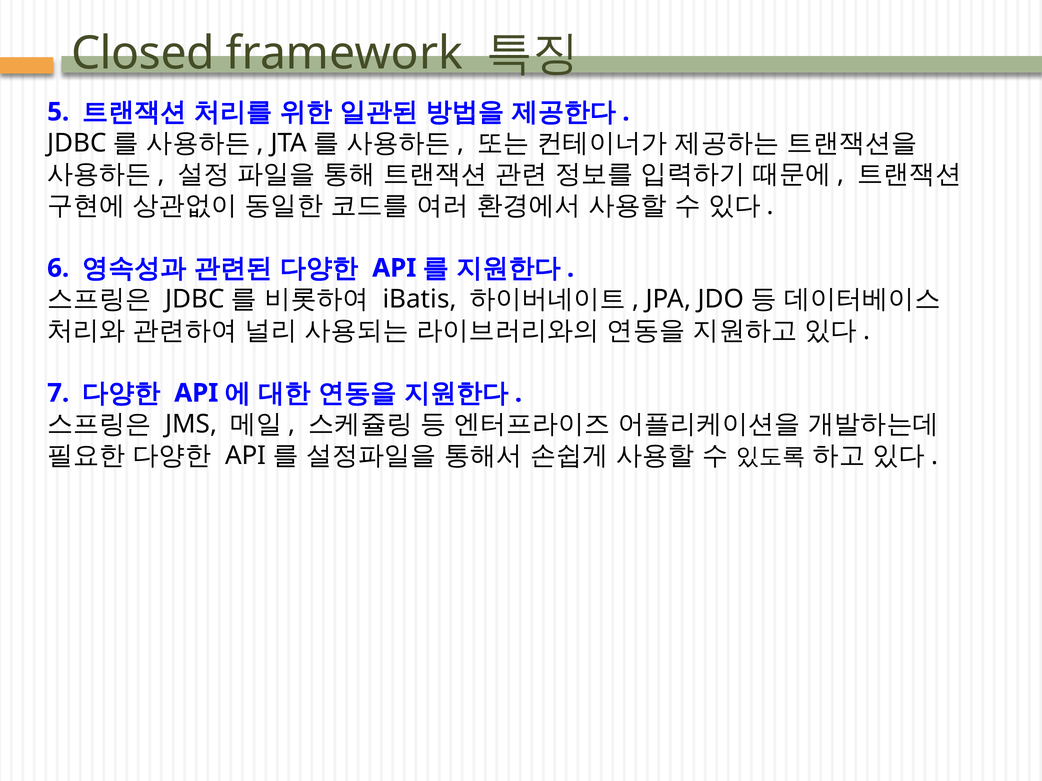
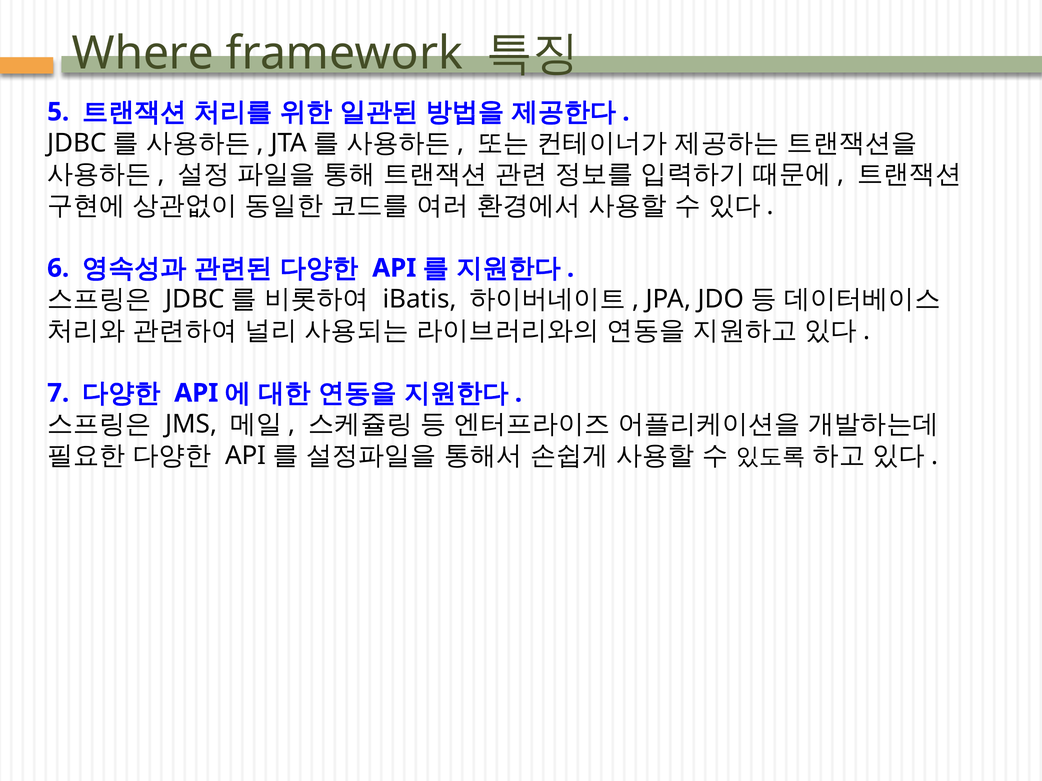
Closed: Closed -> Where
